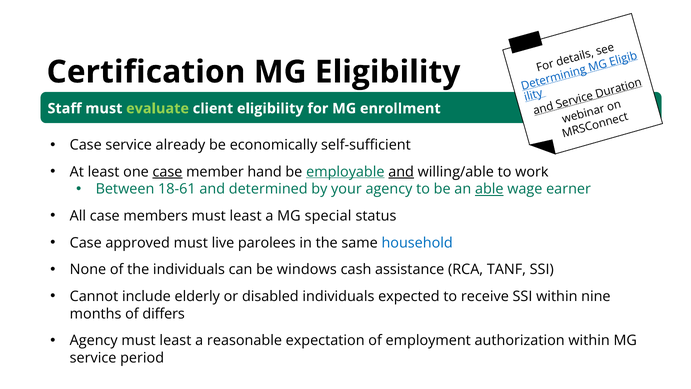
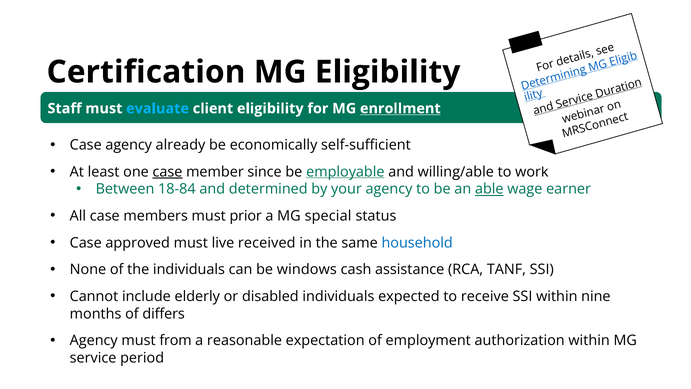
evaluate colour: light green -> light blue
enrollment underline: none -> present
Case service: service -> agency
hand: hand -> since
and at (401, 172) underline: present -> none
18-61: 18-61 -> 18-84
members must least: least -> prior
parolees: parolees -> received
Agency must least: least -> from
